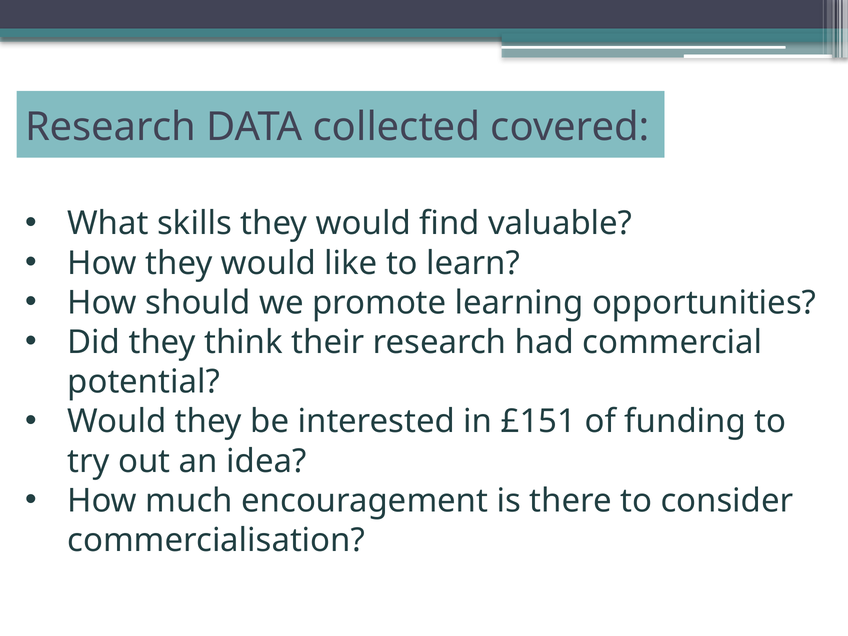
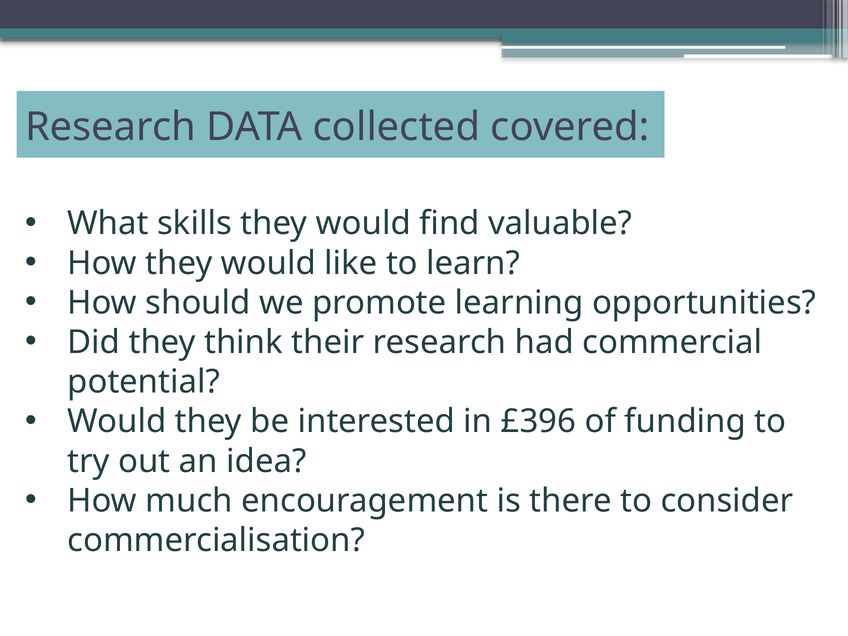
£151: £151 -> £396
